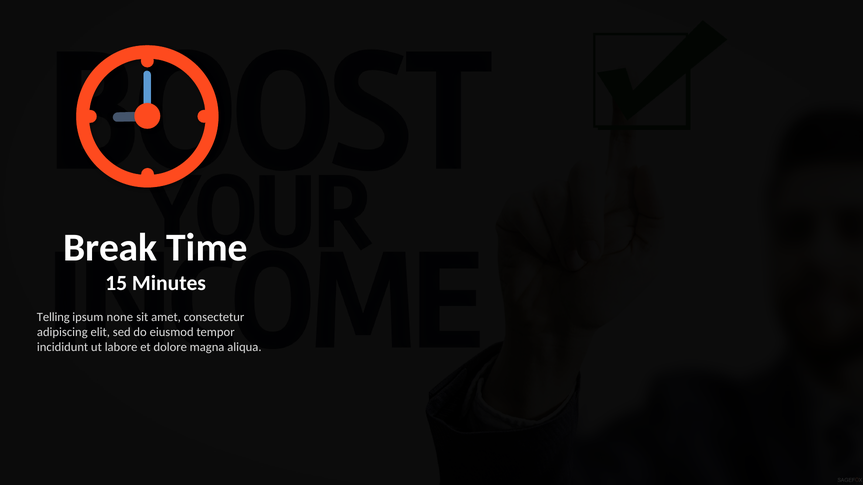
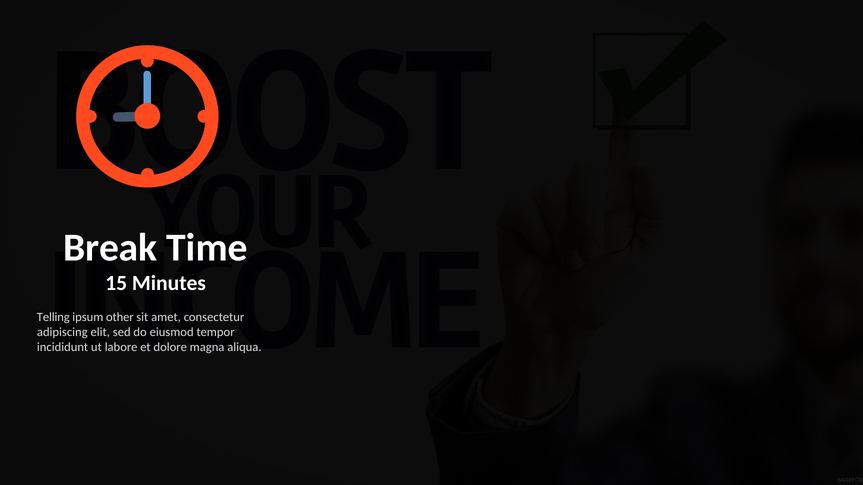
none: none -> other
